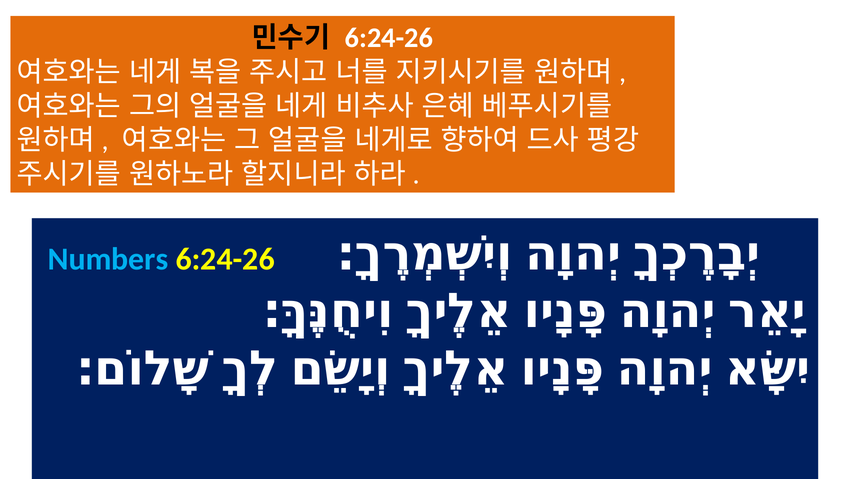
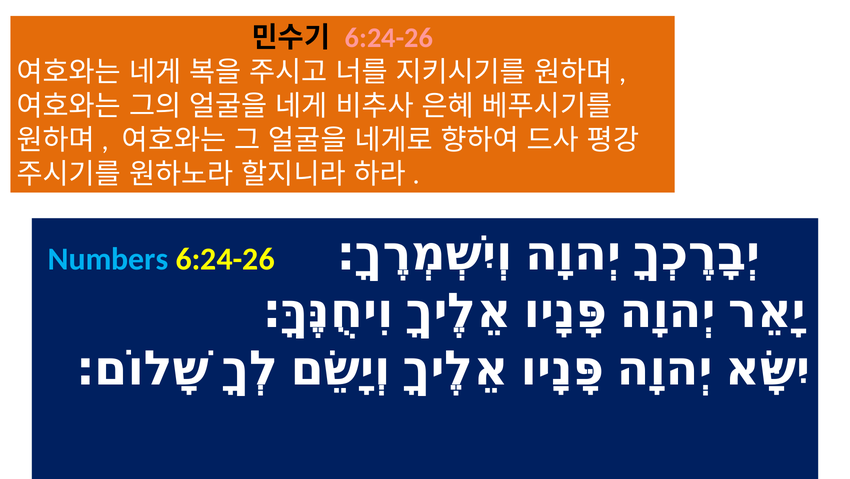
6:24-26 at (389, 38) colour: white -> pink
